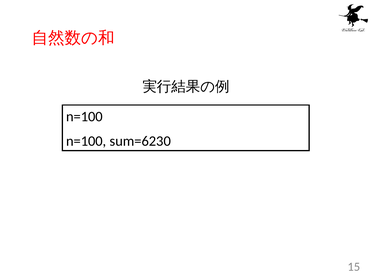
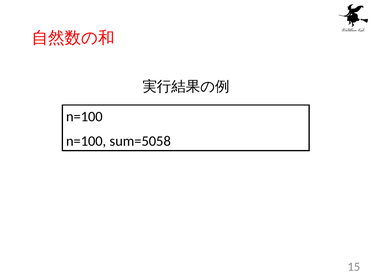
sum=6230: sum=6230 -> sum=5058
